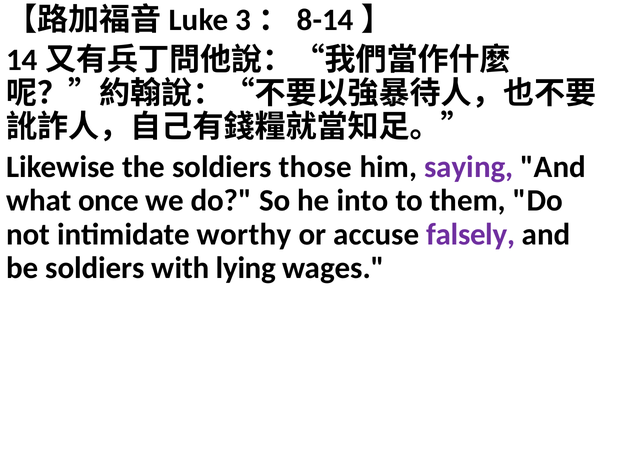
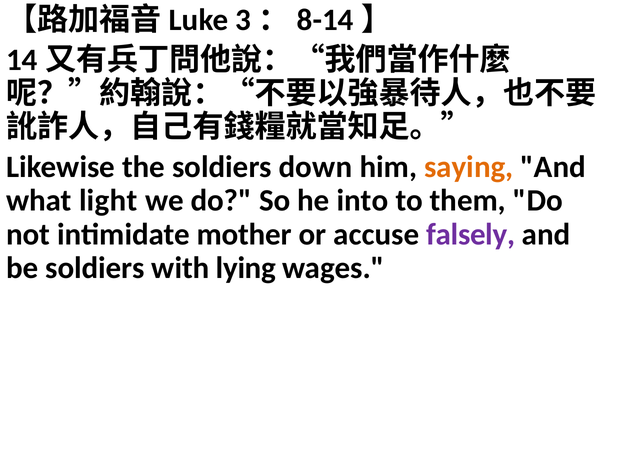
those: those -> down
saying colour: purple -> orange
once: once -> light
worthy: worthy -> mother
